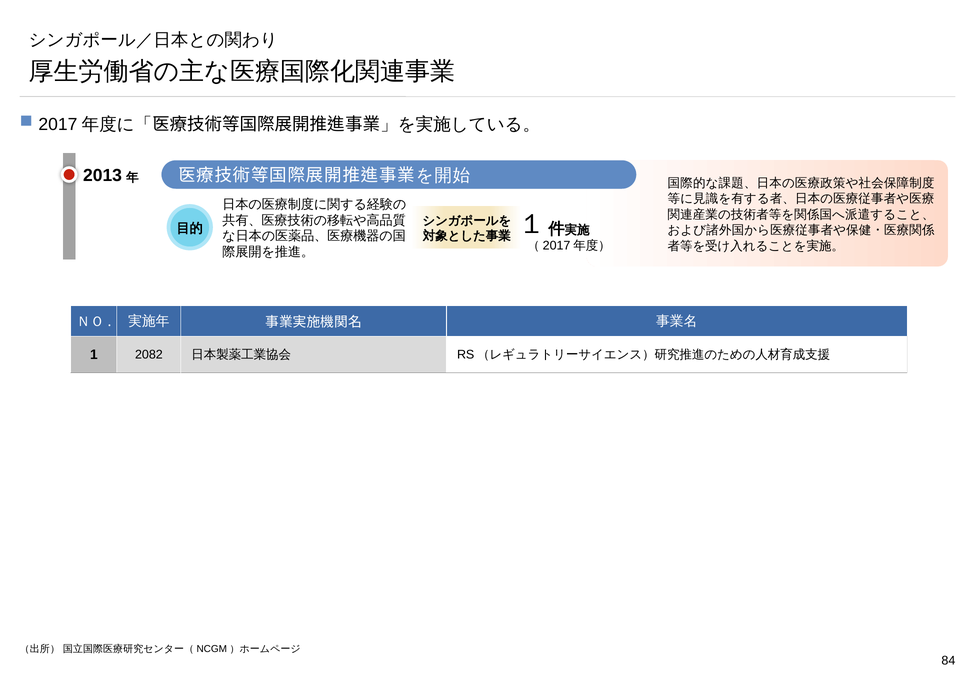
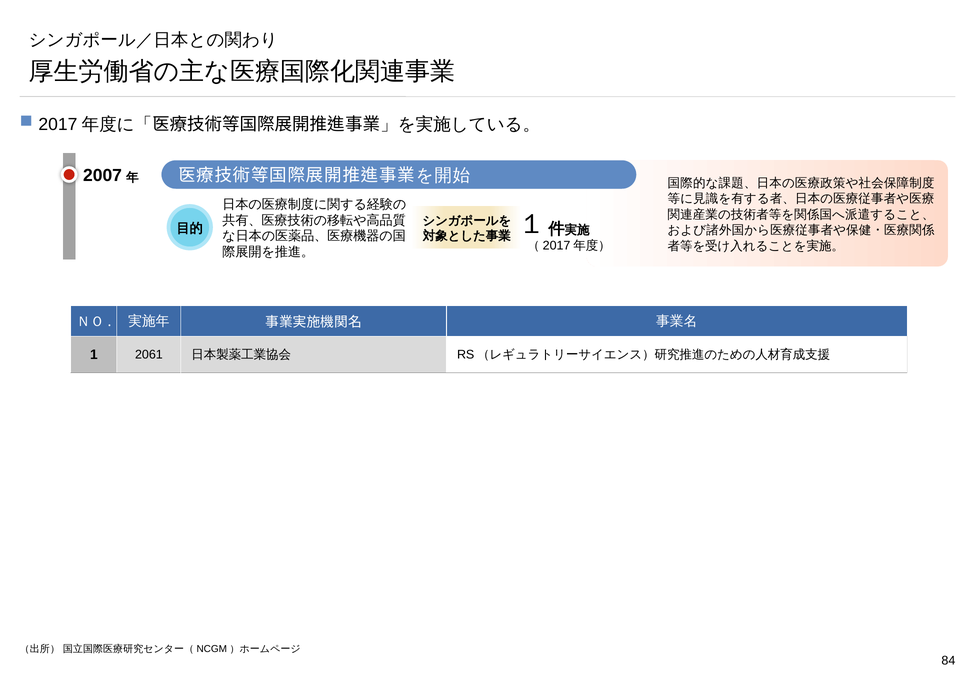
2013: 2013 -> 2007
2082: 2082 -> 2061
